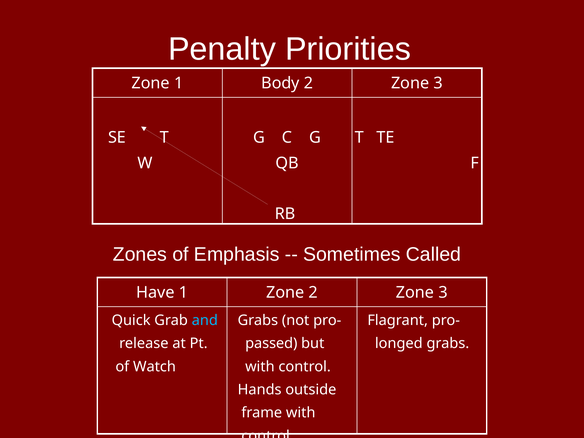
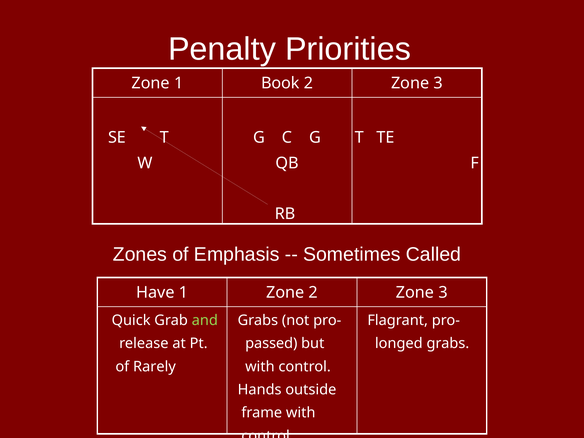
Body: Body -> Book
and colour: light blue -> light green
Watch: Watch -> Rarely
